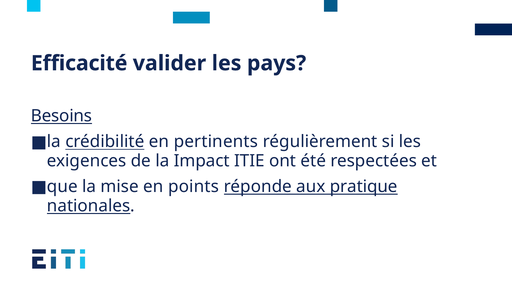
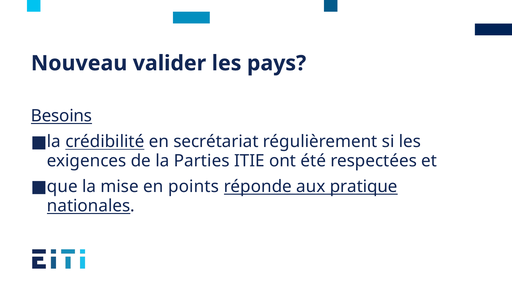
Efficacité: Efficacité -> Nouveau
pertinents: pertinents -> secrétariat
Impact: Impact -> Parties
